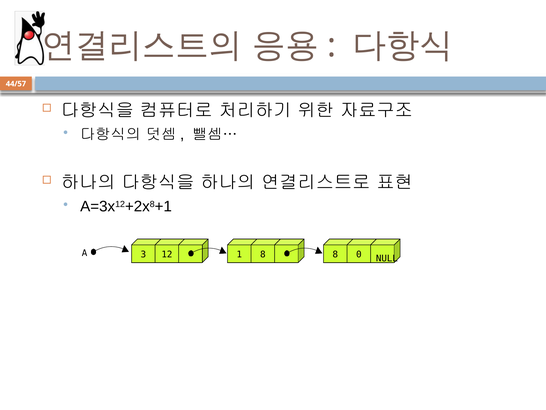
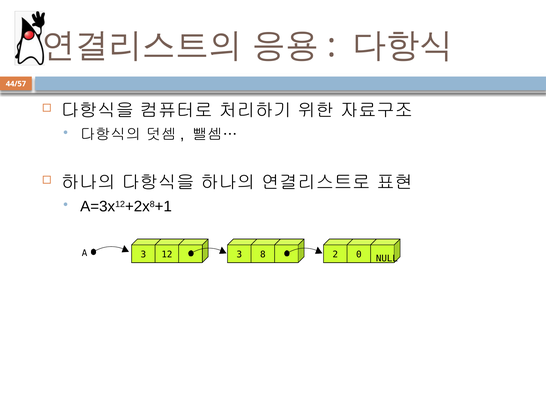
12 1: 1 -> 3
8 8: 8 -> 2
